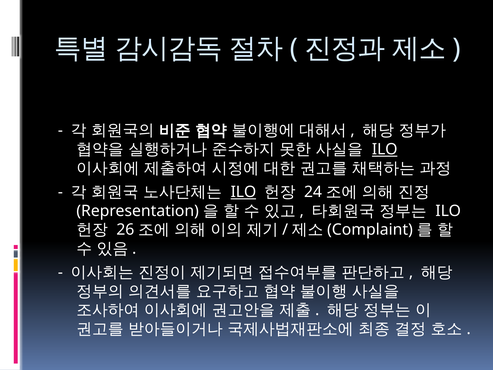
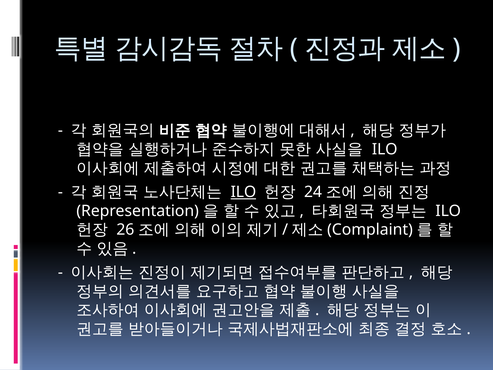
ILO at (385, 149) underline: present -> none
